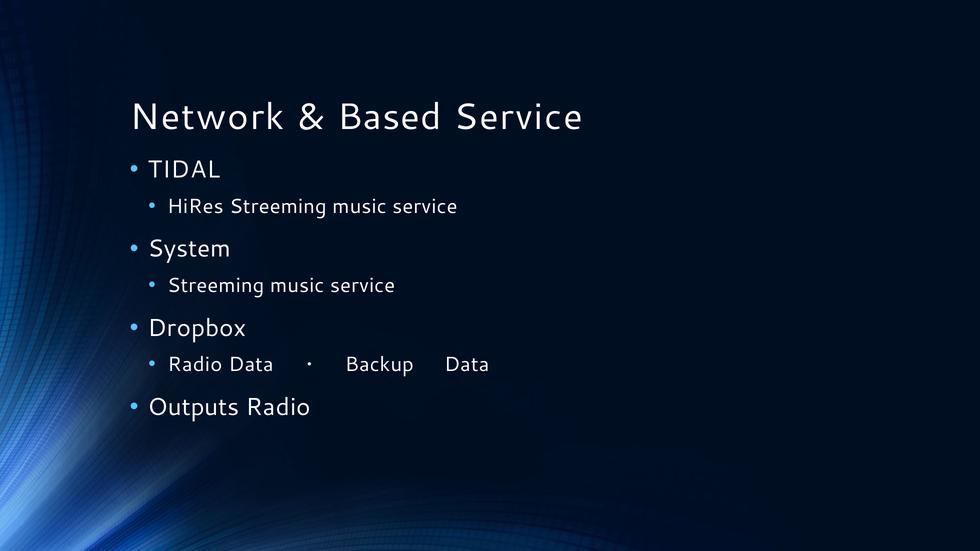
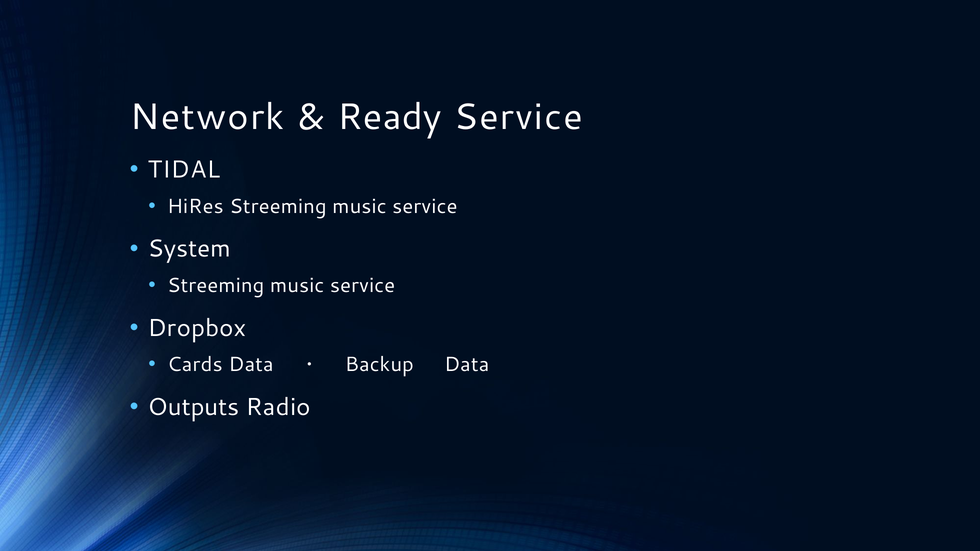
Based: Based -> Ready
Radio at (195, 365): Radio -> Cards
